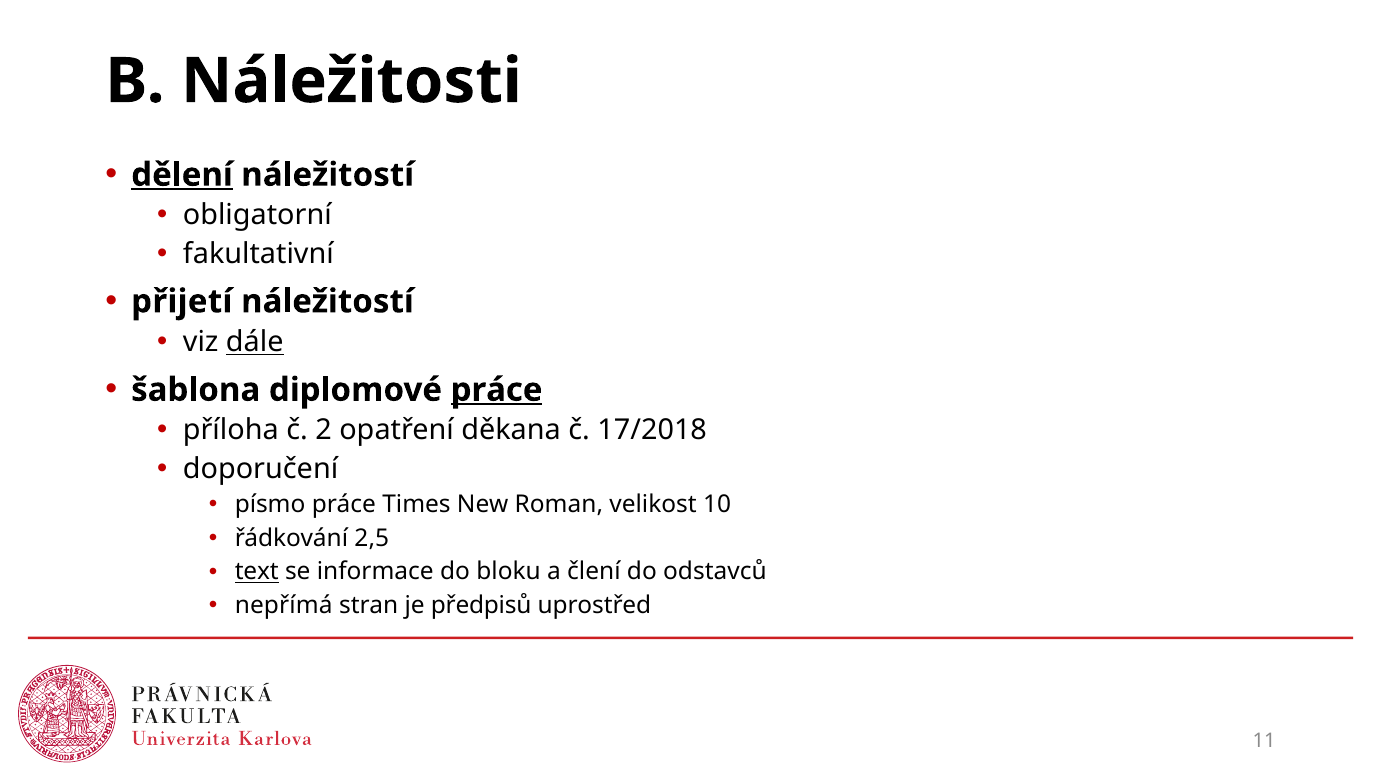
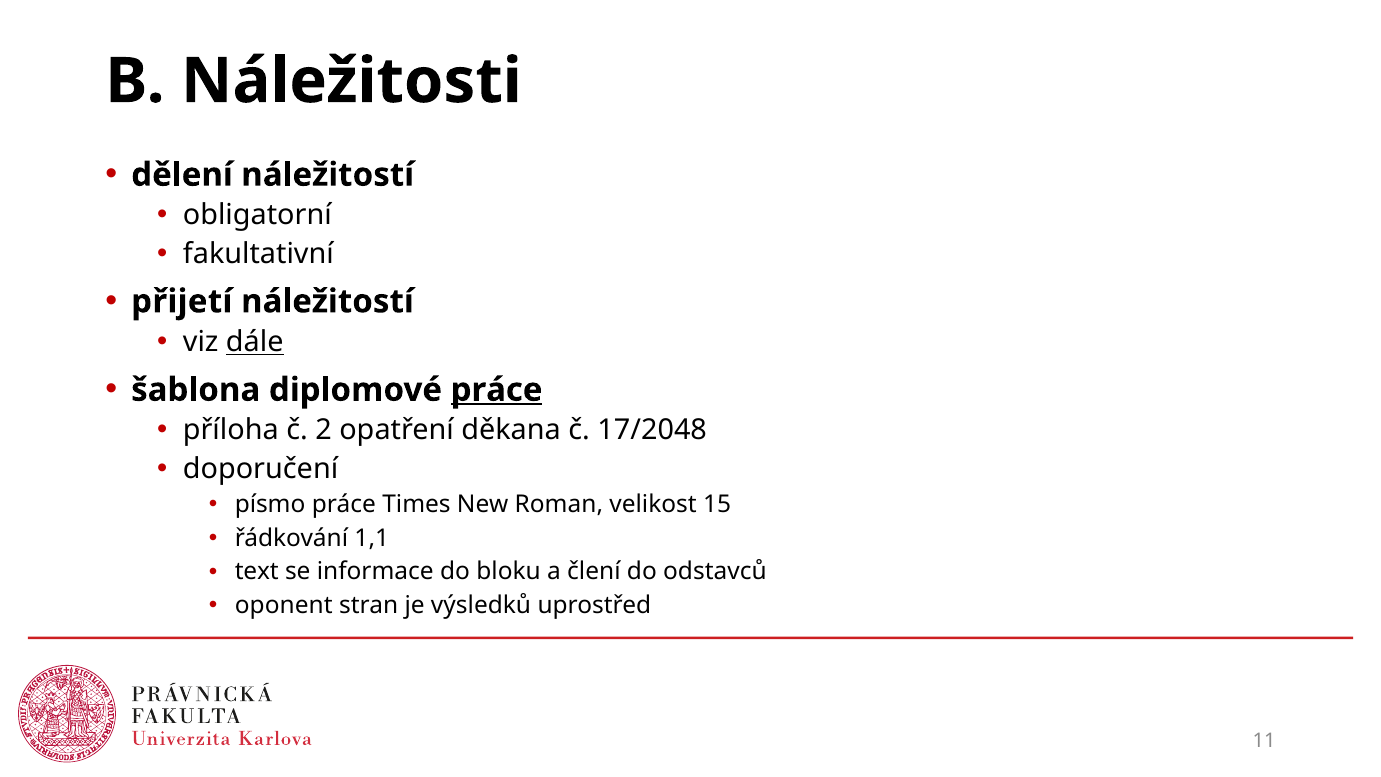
dělení underline: present -> none
17/2018: 17/2018 -> 17/2048
10: 10 -> 15
2,5: 2,5 -> 1,1
text underline: present -> none
nepřímá: nepřímá -> oponent
předpisů: předpisů -> výsledků
